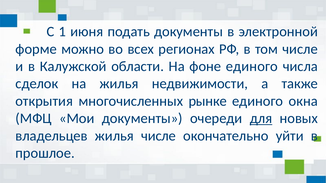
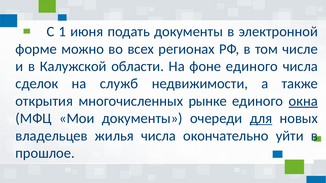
на жилья: жилья -> служб
окна underline: none -> present
жилья числе: числе -> числа
